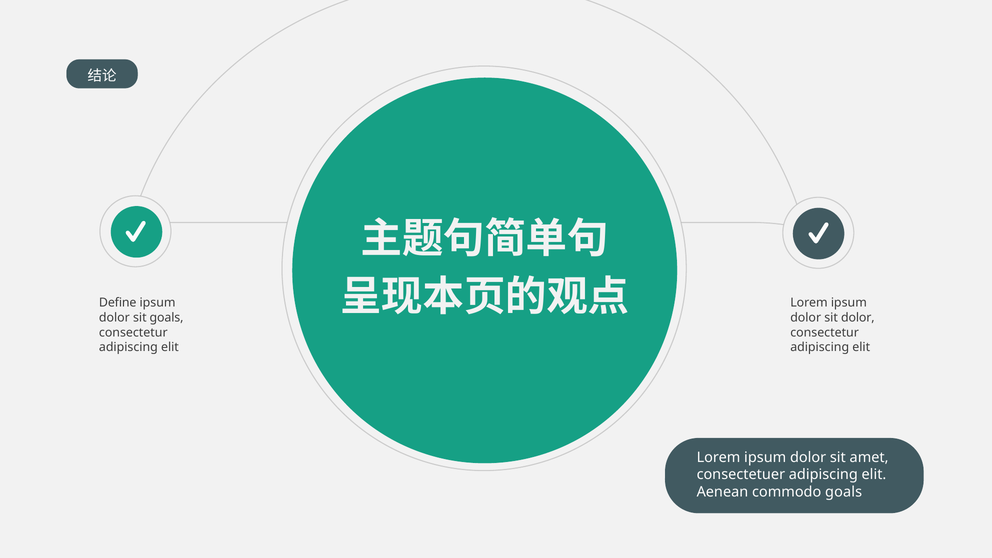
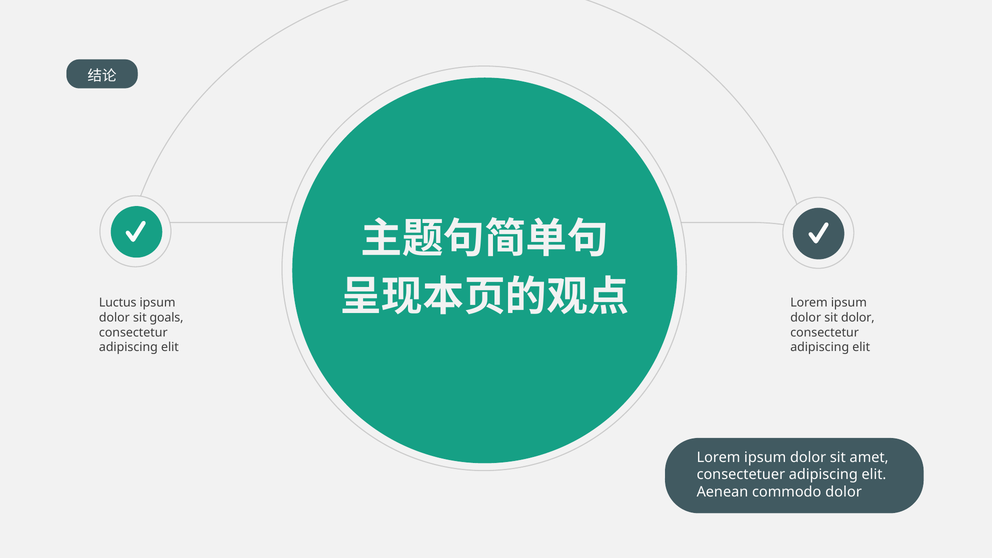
Define: Define -> Luctus
commodo goals: goals -> dolor
